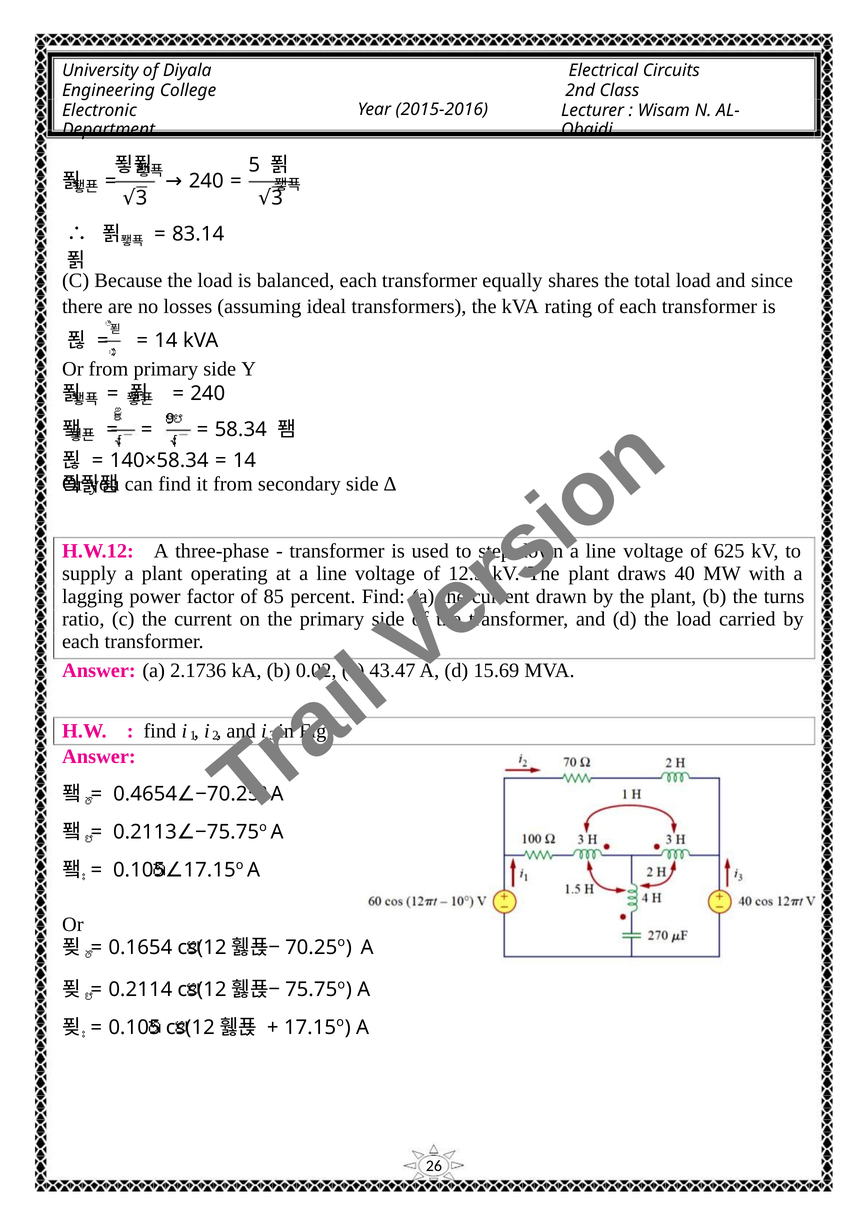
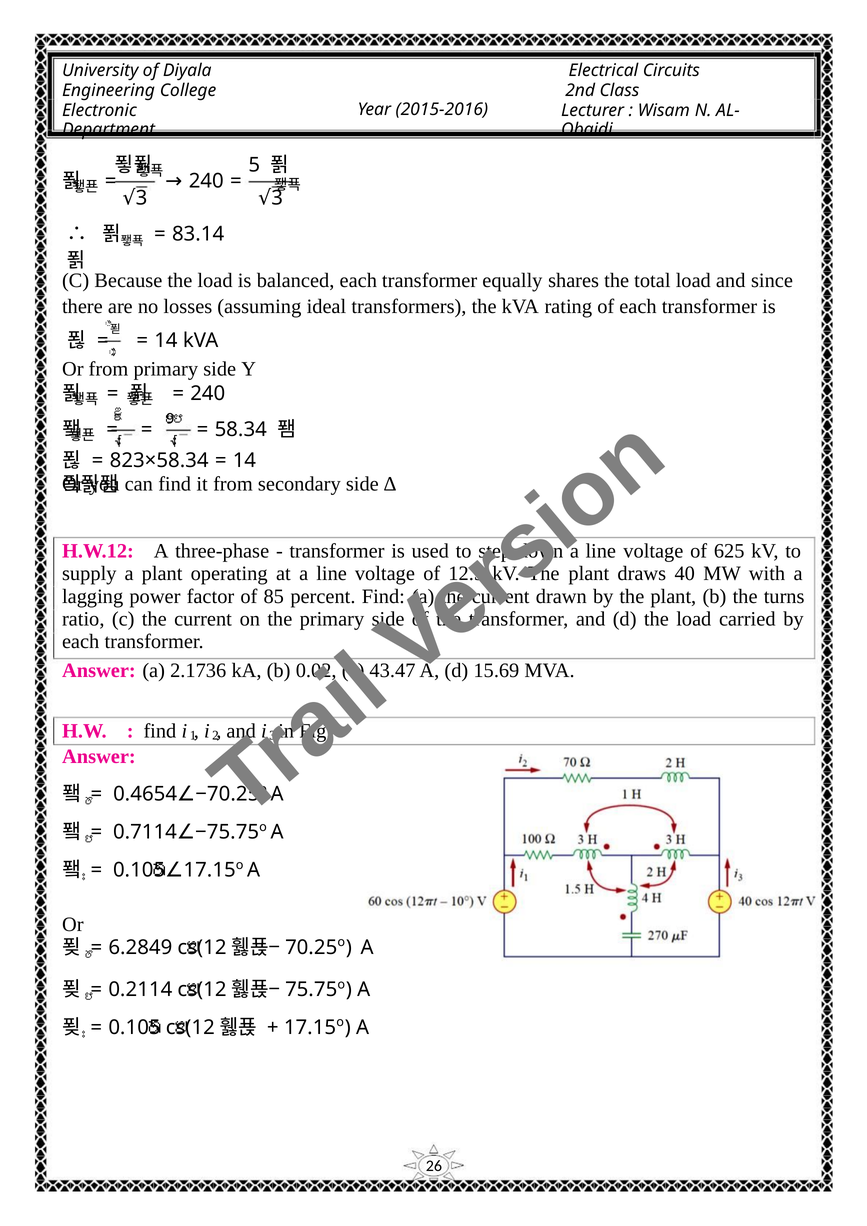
140×58.34: 140×58.34 -> 823×58.34
0.2113: 0.2113 -> 0.7114
0.1654: 0.1654 -> 6.2849
